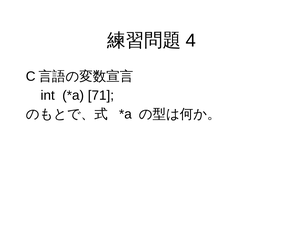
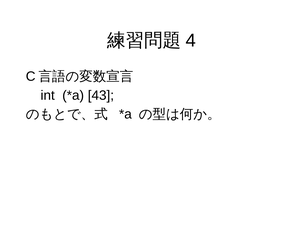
71: 71 -> 43
